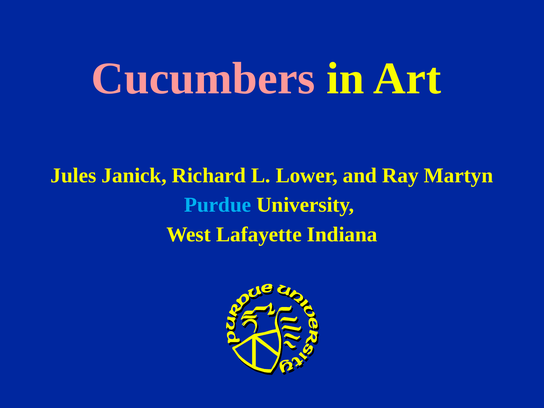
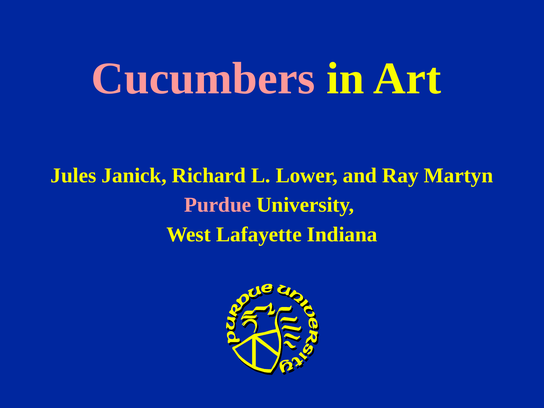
Purdue colour: light blue -> pink
